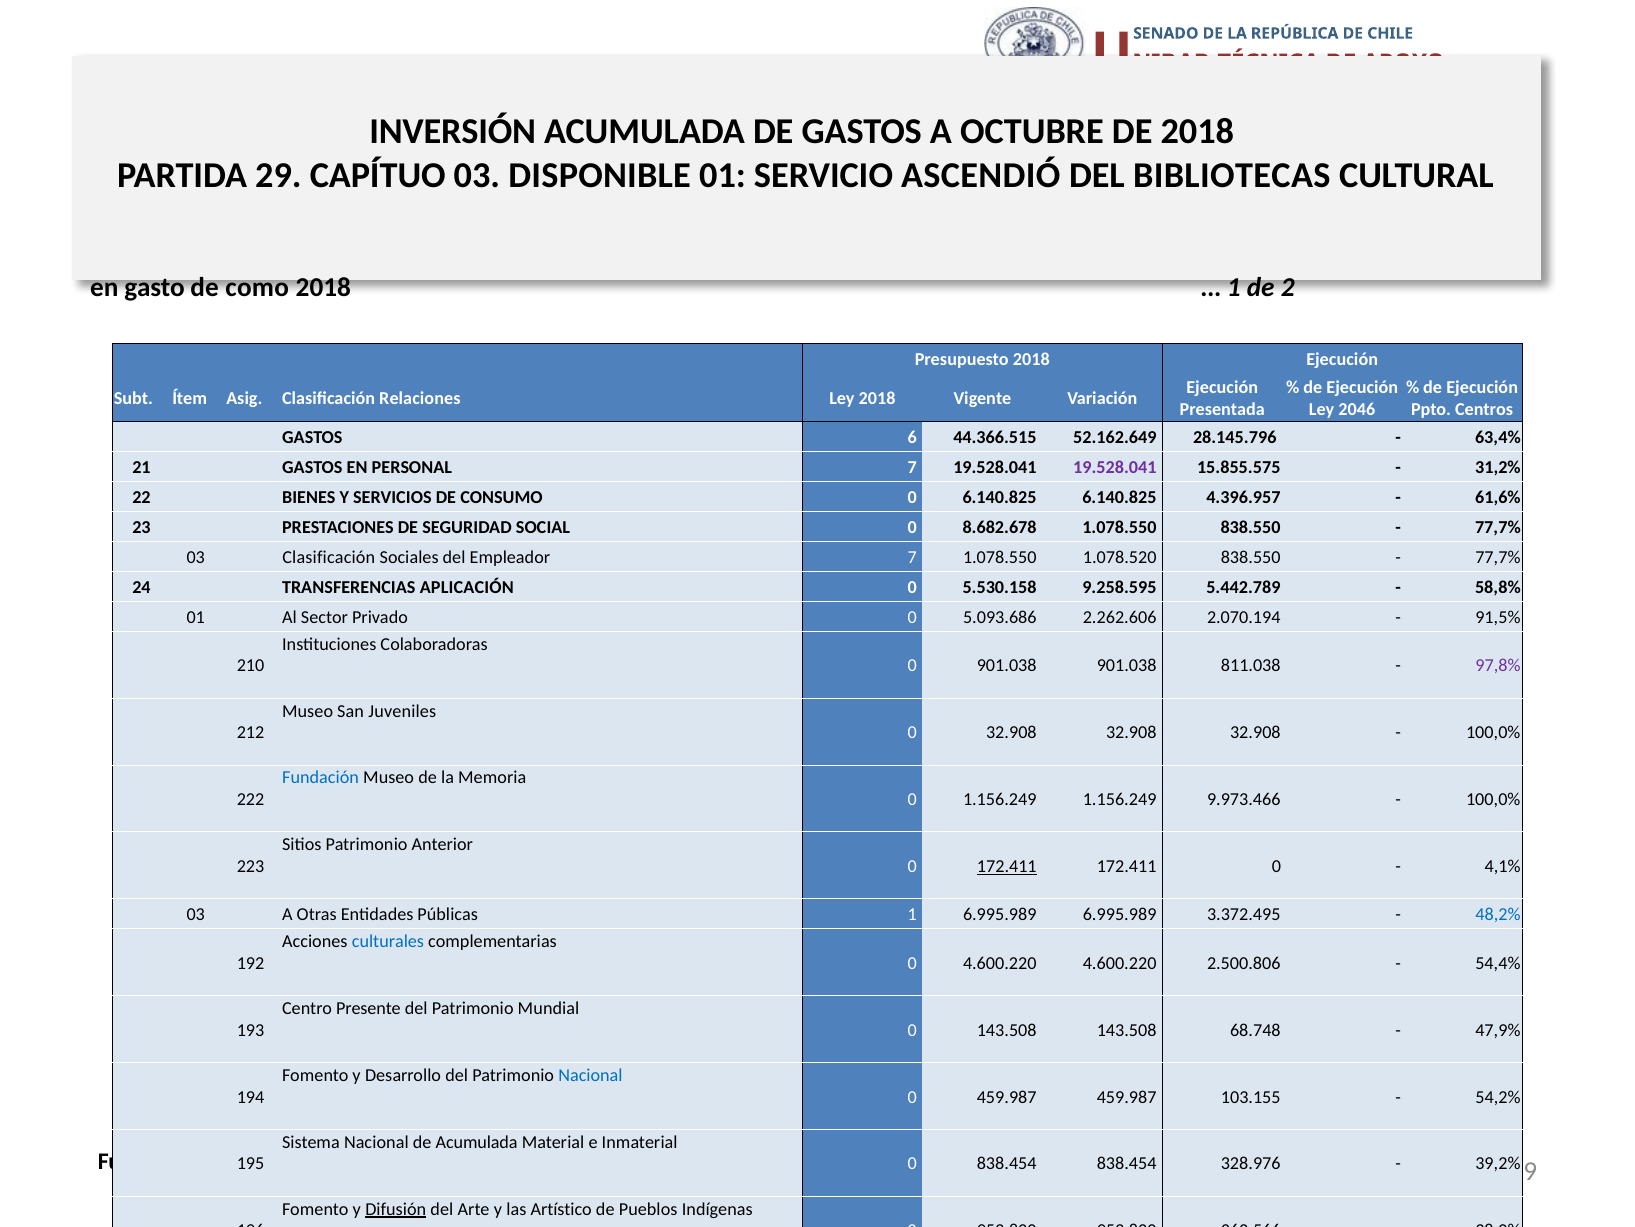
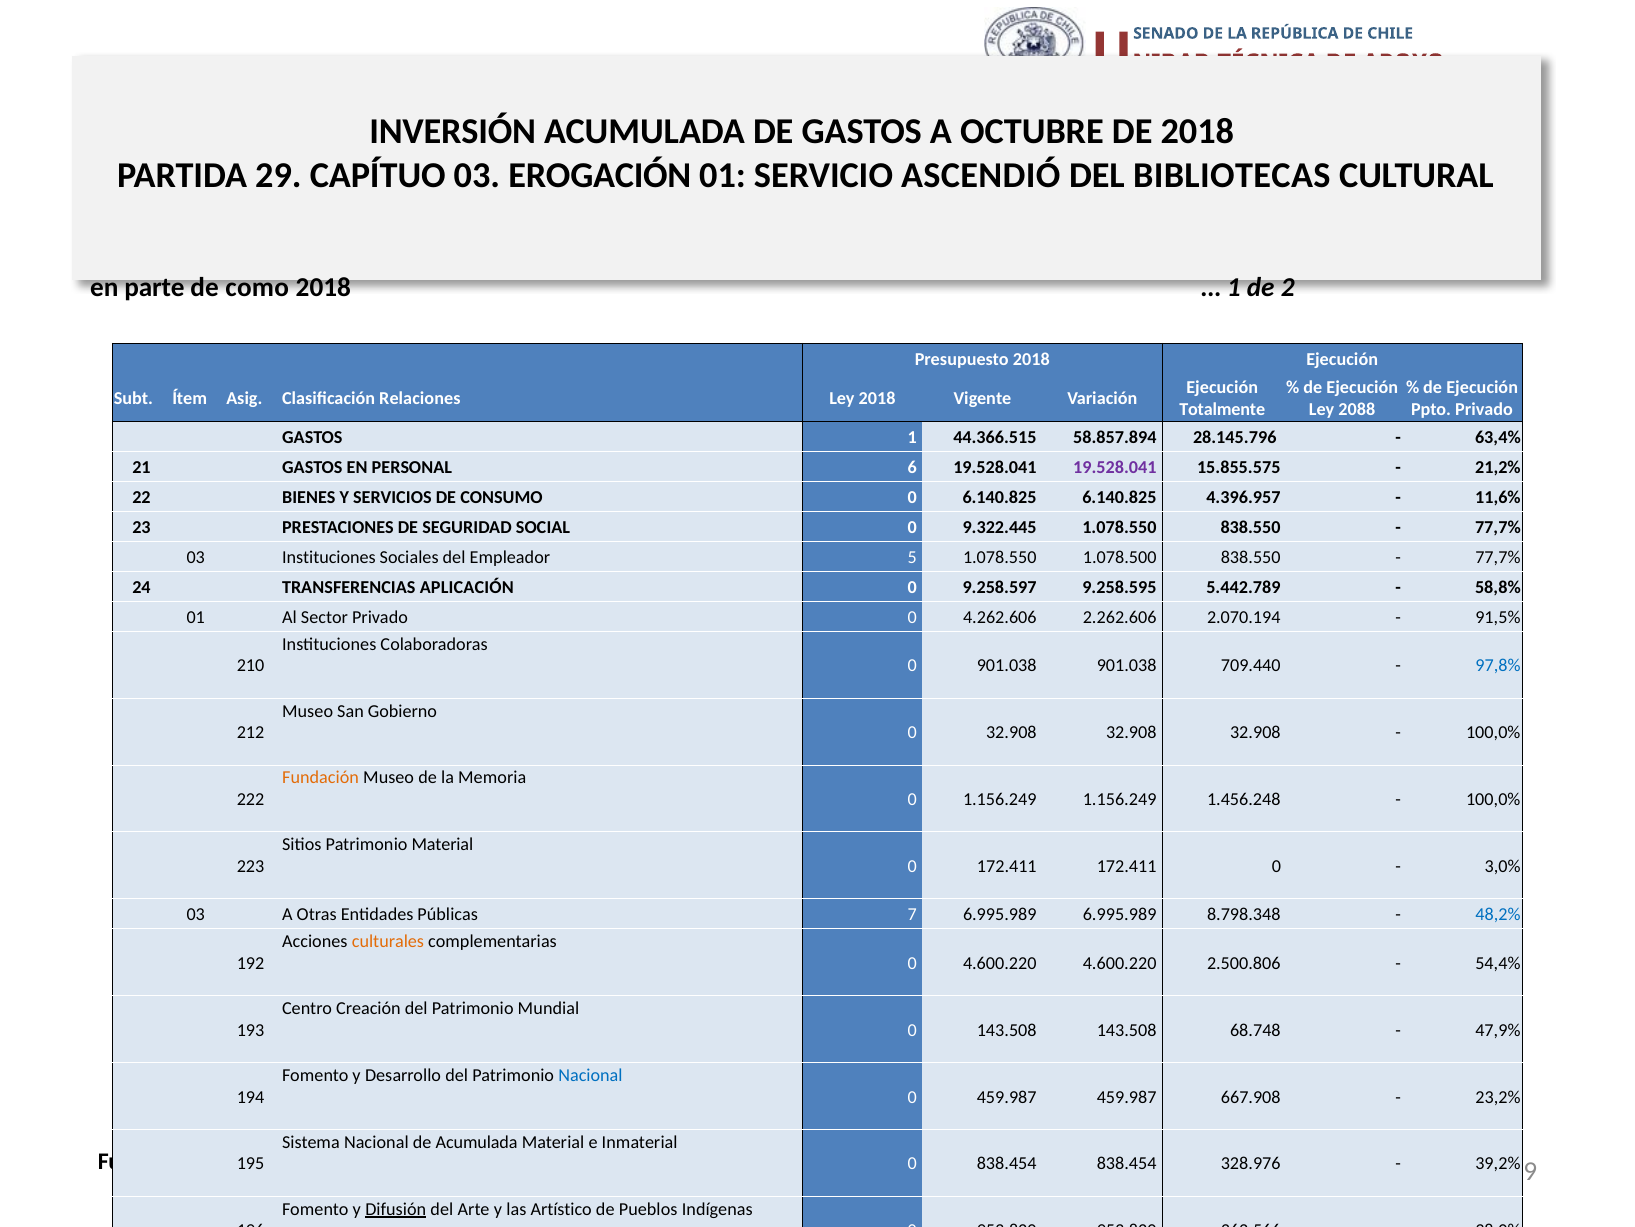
DISPONIBLE: DISPONIBLE -> EROGACIÓN
gasto: gasto -> parte
Presentada: Presentada -> Totalmente
2046: 2046 -> 2088
Ppto Centros: Centros -> Privado
GASTOS 6: 6 -> 1
52.162.649: 52.162.649 -> 58.857.894
PERSONAL 7: 7 -> 6
31,2%: 31,2% -> 21,2%
61,6%: 61,6% -> 11,6%
8.682.678: 8.682.678 -> 9.322.445
03 Clasificación: Clasificación -> Instituciones
Empleador 7: 7 -> 5
1.078.520: 1.078.520 -> 1.078.500
5.530.158: 5.530.158 -> 9.258.597
5.093.686: 5.093.686 -> 4.262.606
811.038: 811.038 -> 709.440
97,8% colour: purple -> blue
Juveniles: Juveniles -> Gobierno
Fundación colour: blue -> orange
9.973.466: 9.973.466 -> 1.456.248
Patrimonio Anterior: Anterior -> Material
172.411 at (1007, 866) underline: present -> none
4,1%: 4,1% -> 3,0%
Públicas 1: 1 -> 7
3.372.495: 3.372.495 -> 8.798.348
culturales colour: blue -> orange
Presente: Presente -> Creación
103.155: 103.155 -> 667.908
54,2%: 54,2% -> 23,2%
